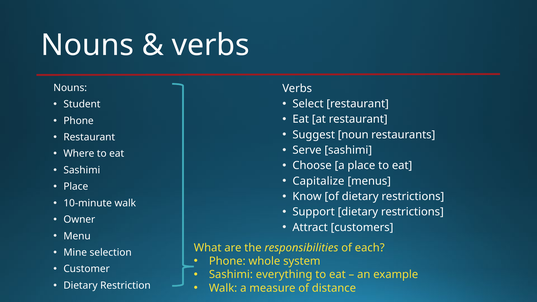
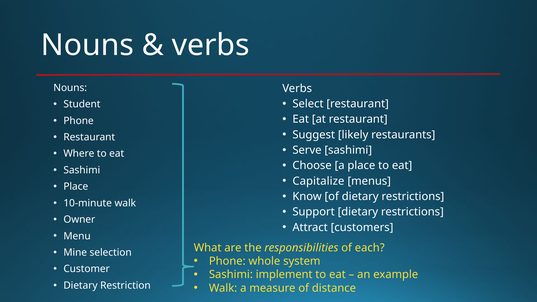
noun: noun -> likely
everything: everything -> implement
